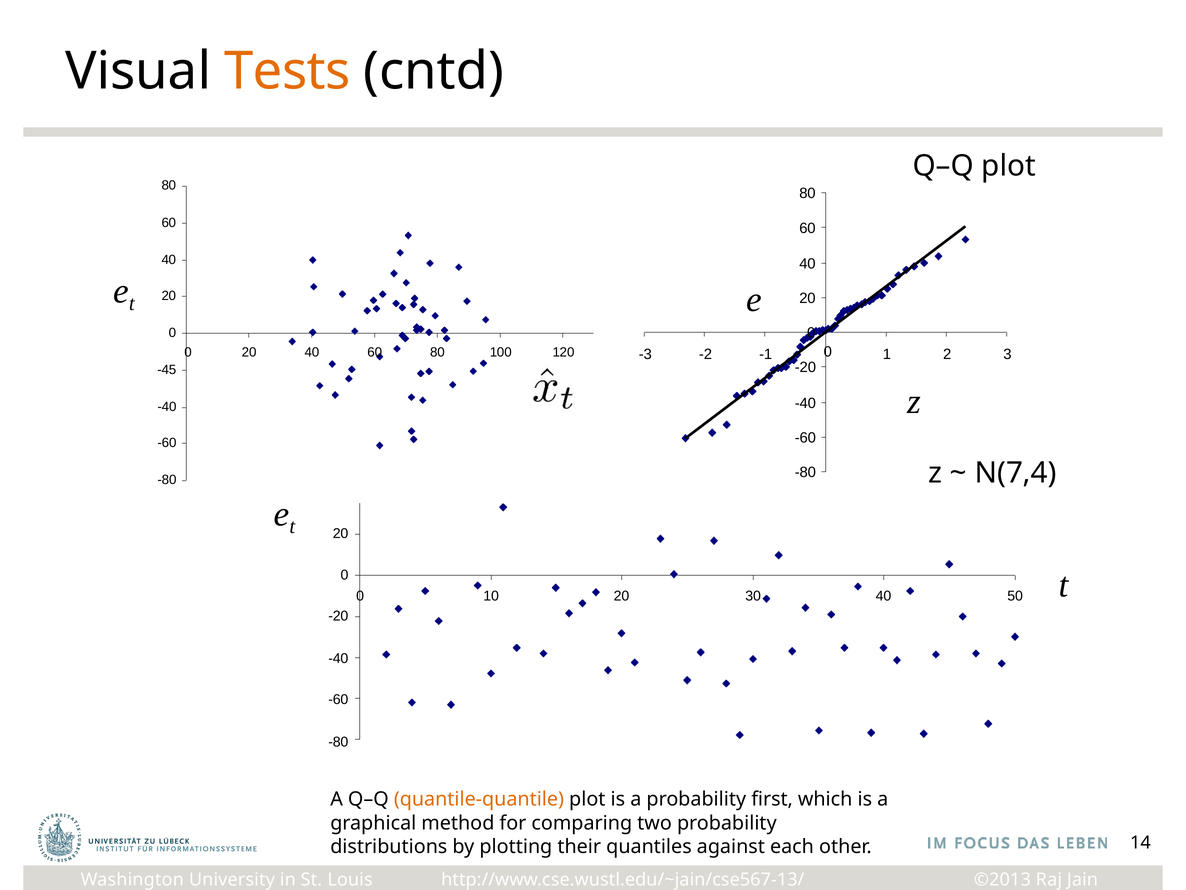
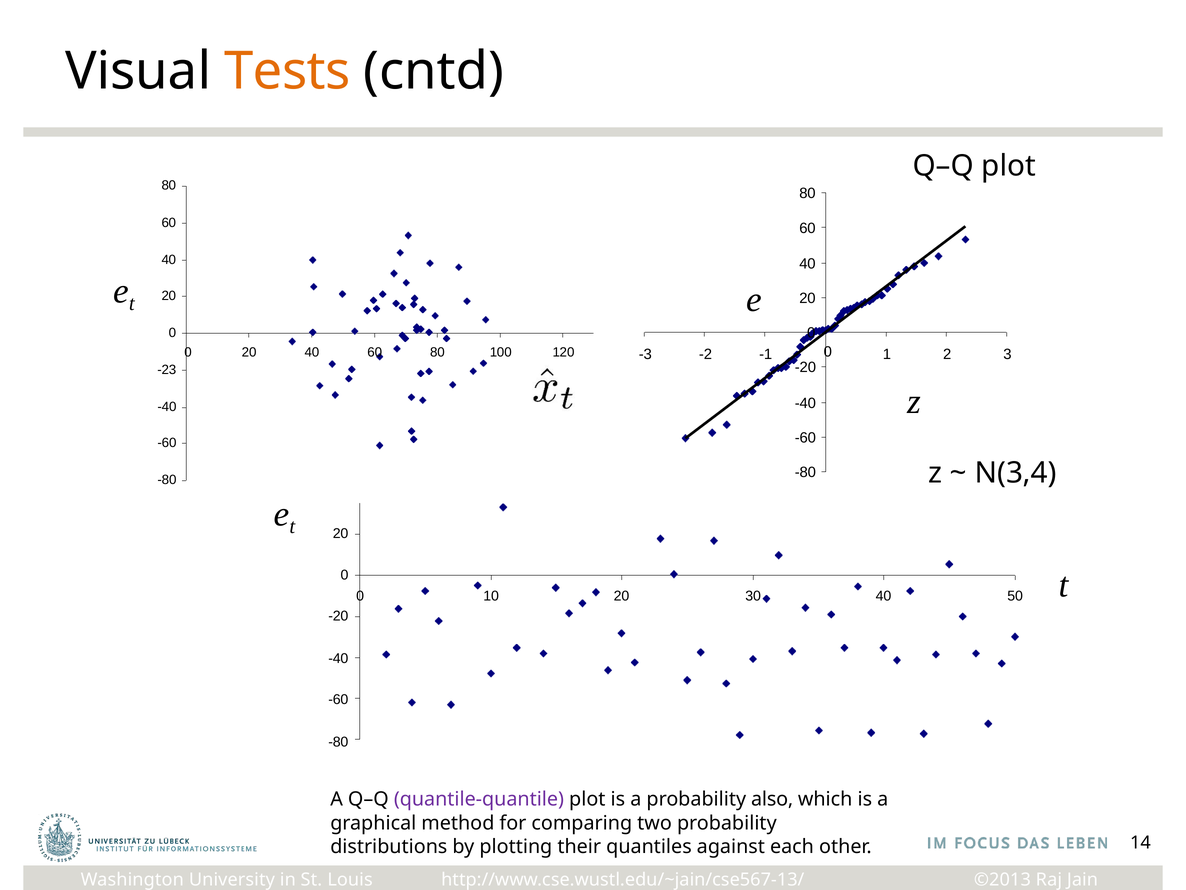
-45: -45 -> -23
N(7,4: N(7,4 -> N(3,4
quantile-quantile colour: orange -> purple
first: first -> also
